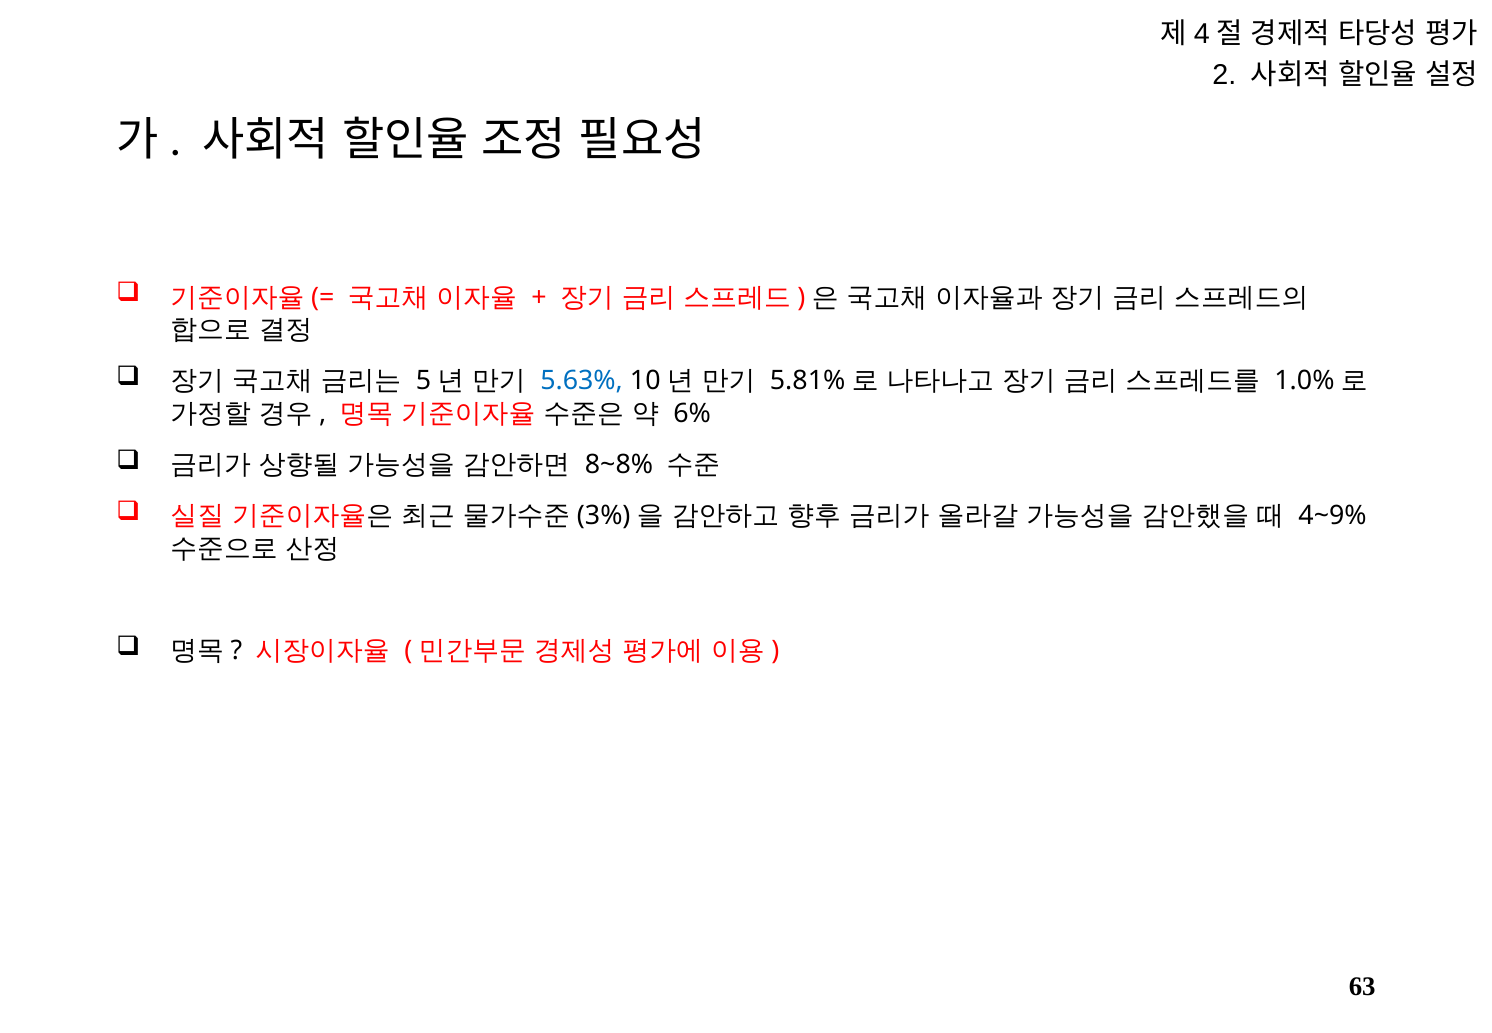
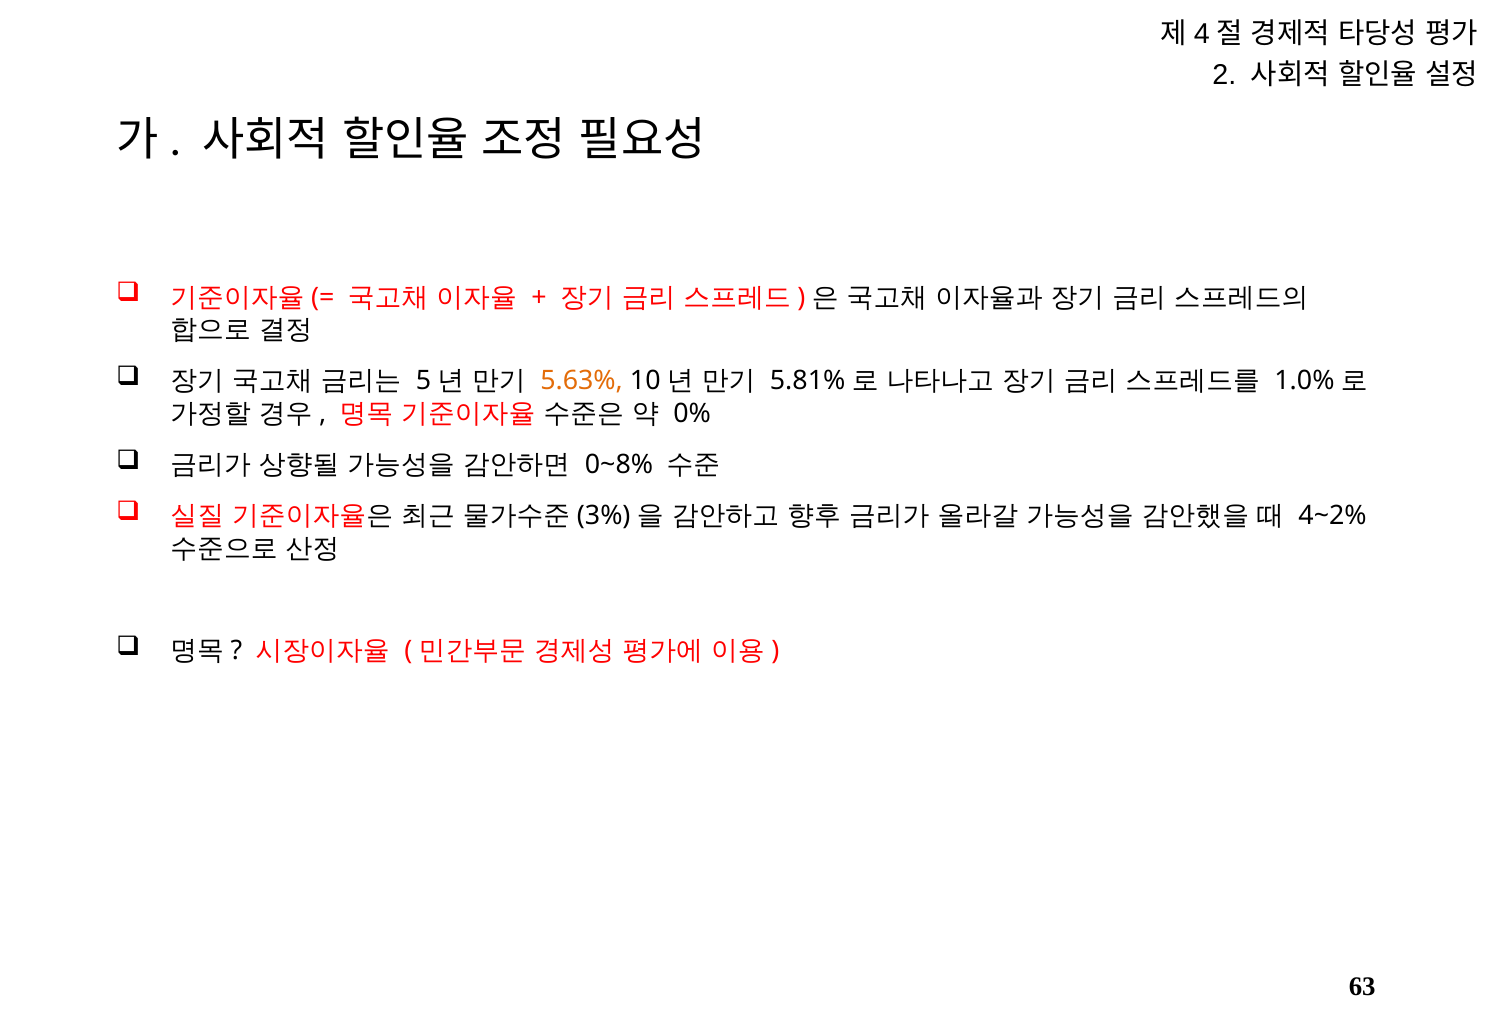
5.63% colour: blue -> orange
6%: 6% -> 0%
8~8%: 8~8% -> 0~8%
4~9%: 4~9% -> 4~2%
